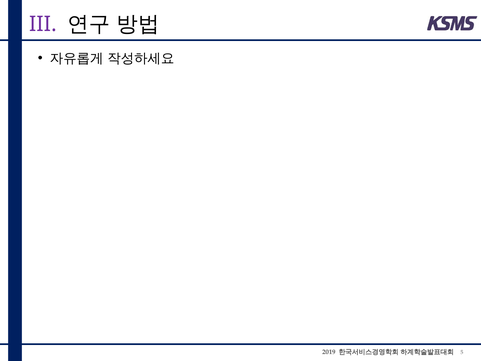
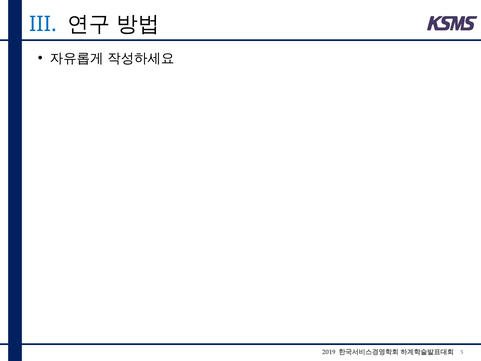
III colour: purple -> blue
